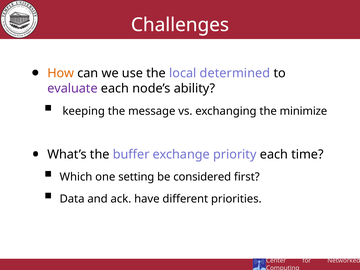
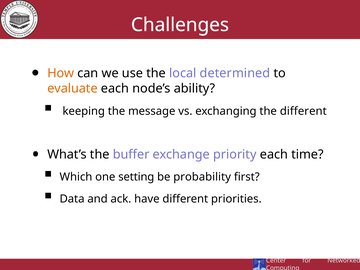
evaluate colour: purple -> orange
the minimize: minimize -> different
considered: considered -> probability
